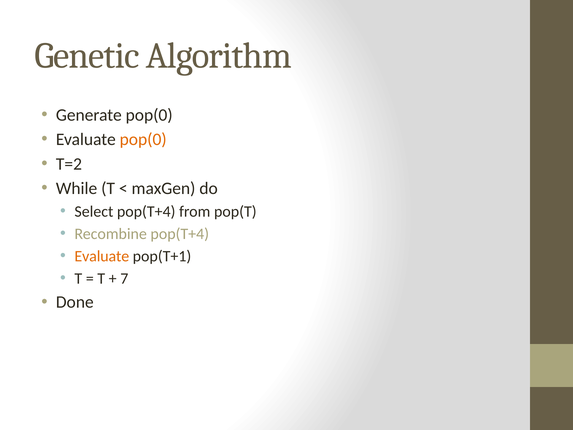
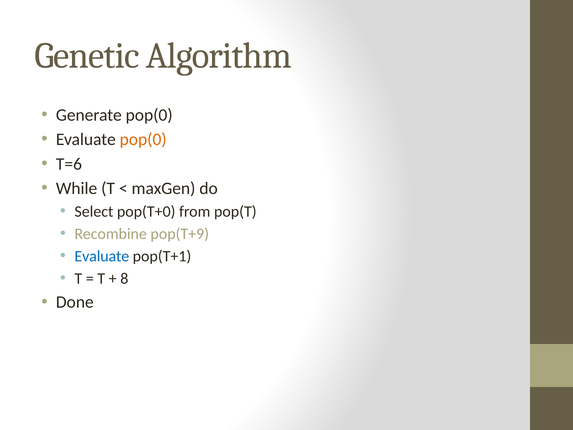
T=2: T=2 -> T=6
Select pop(T+4: pop(T+4 -> pop(T+0
Recombine pop(T+4: pop(T+4 -> pop(T+9
Evaluate at (102, 256) colour: orange -> blue
7: 7 -> 8
